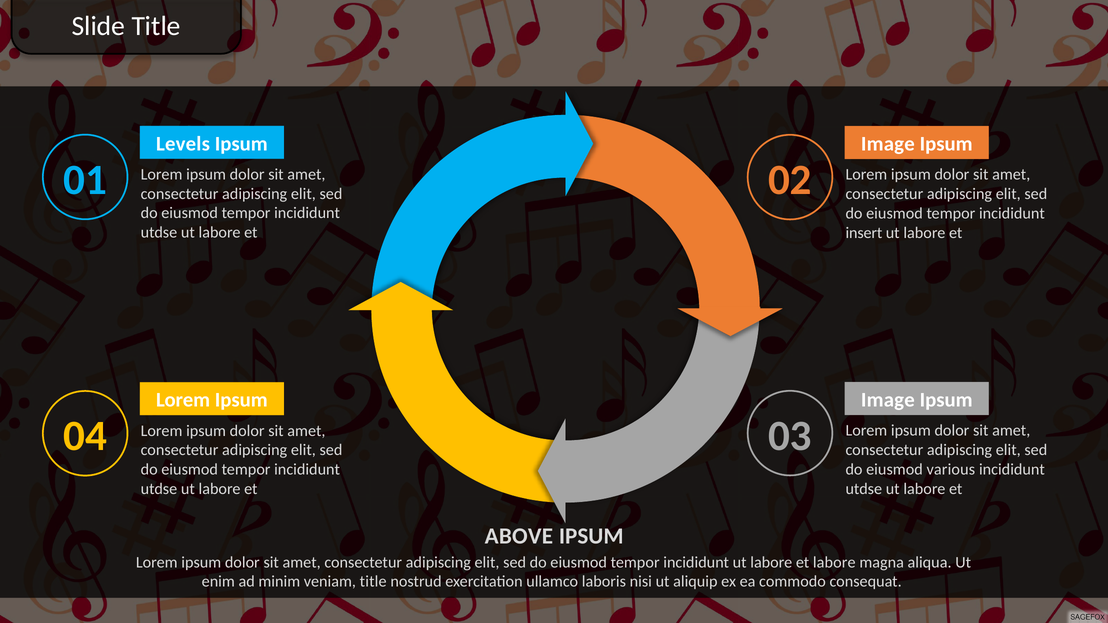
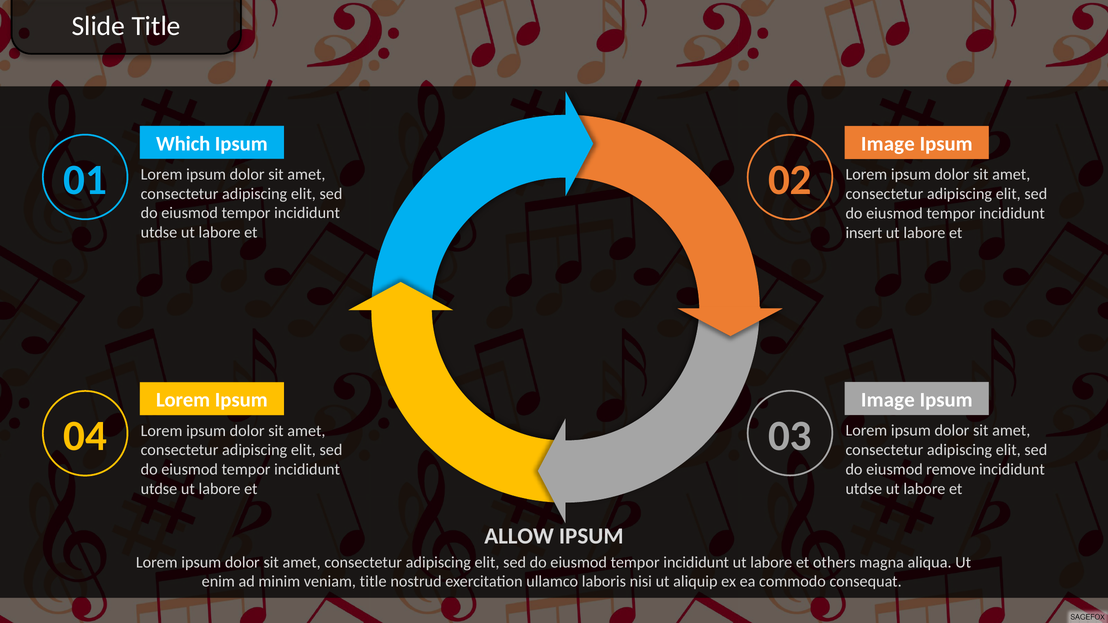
Levels: Levels -> Which
various: various -> remove
ABOVE: ABOVE -> ALLOW
et labore: labore -> others
